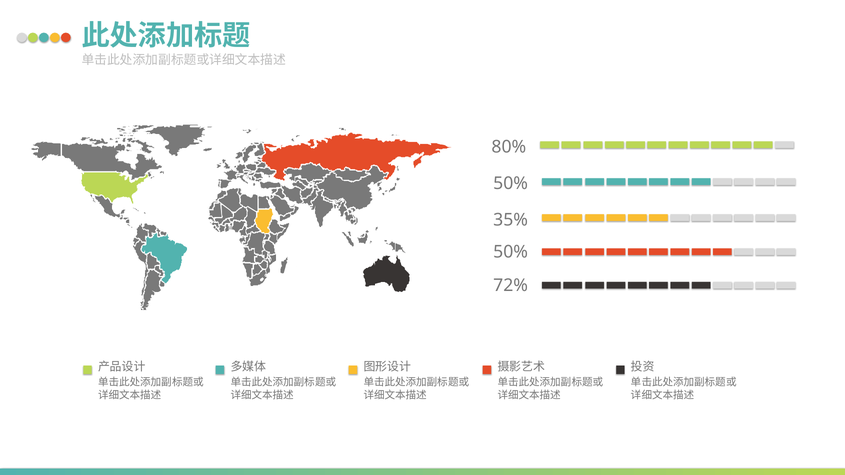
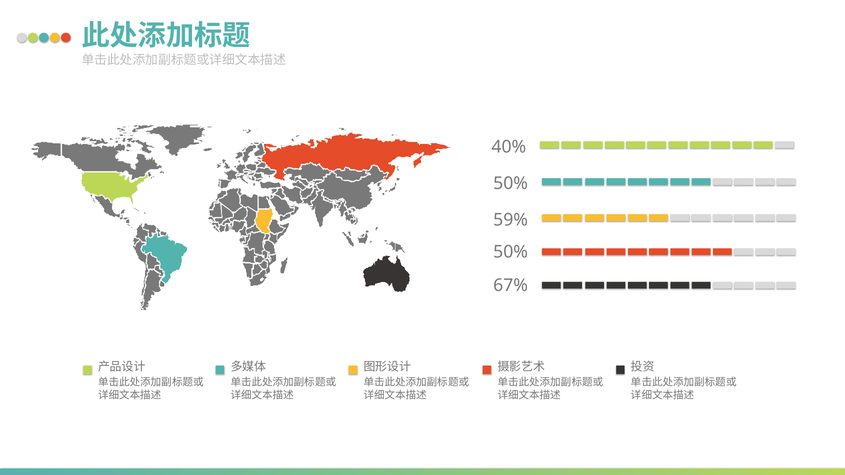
80%: 80% -> 40%
35%: 35% -> 59%
72%: 72% -> 67%
